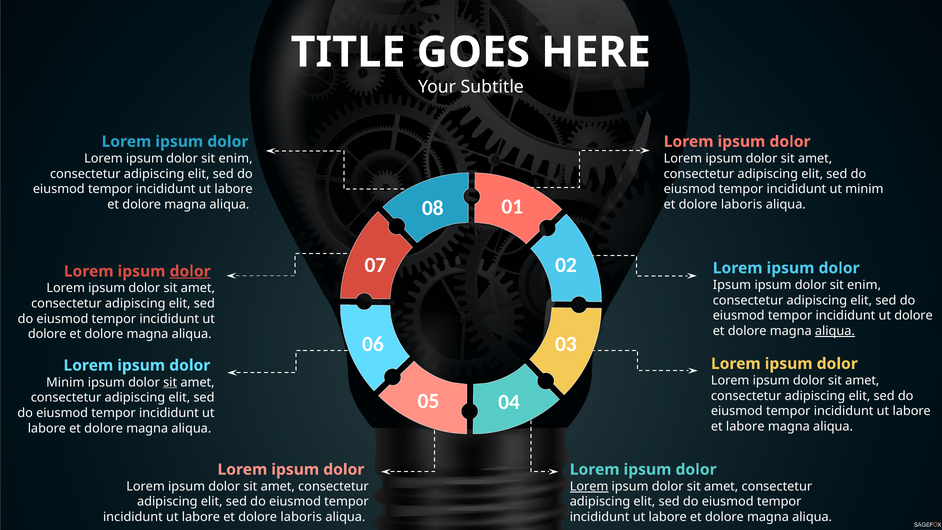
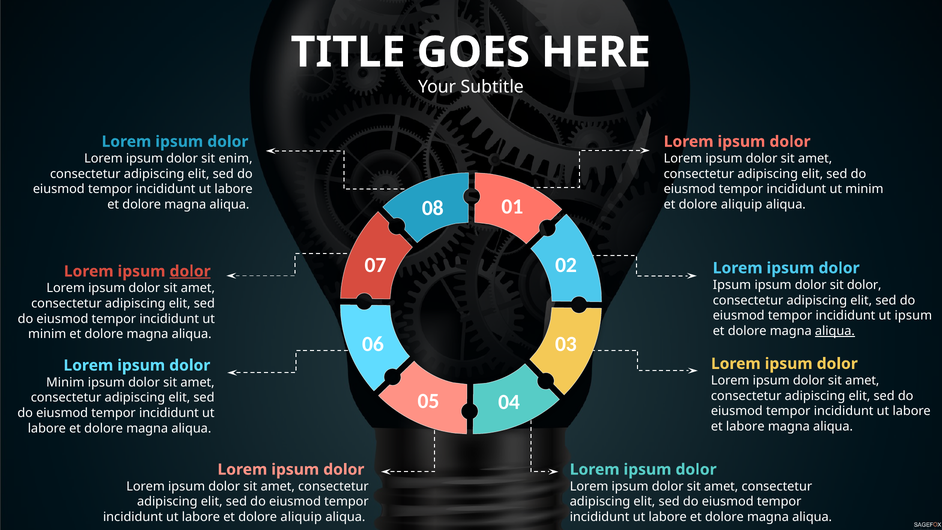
laboris at (742, 204): laboris -> aliquip
enim at (864, 285): enim -> dolor
dolore at (914, 316): dolore -> ipsum
dolore at (47, 334): dolore -> minim
sit at (170, 382) underline: present -> none
Lorem at (589, 486) underline: present -> none
labore et dolore laboris: laboris -> aliquip
